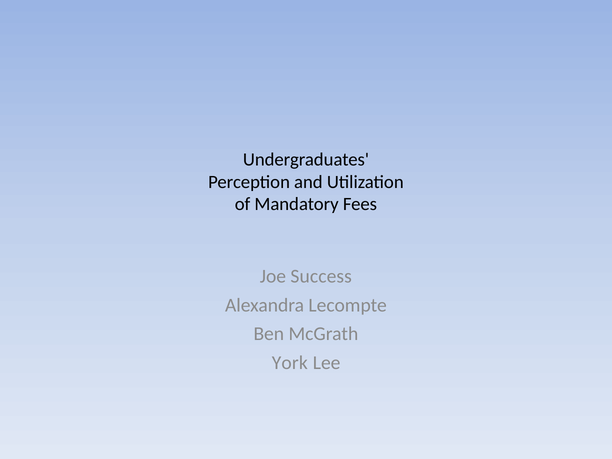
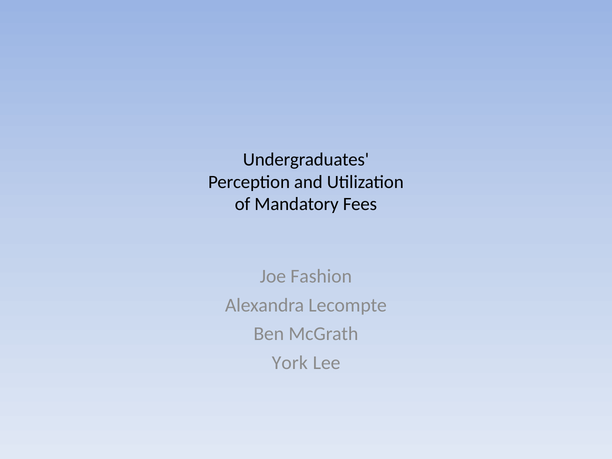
Success: Success -> Fashion
